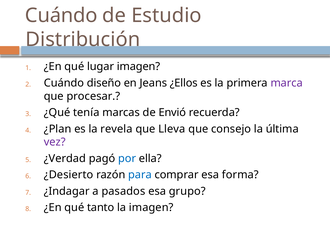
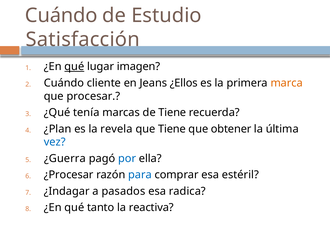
Distribución: Distribución -> Satisfacción
qué at (74, 67) underline: none -> present
diseño: diseño -> cliente
marca colour: purple -> orange
de Envió: Envió -> Tiene
que Lleva: Lleva -> Tiene
consejo: consejo -> obtener
vez colour: purple -> blue
¿Verdad: ¿Verdad -> ¿Guerra
¿Desierto: ¿Desierto -> ¿Procesar
forma: forma -> estéril
grupo: grupo -> radica
la imagen: imagen -> reactiva
